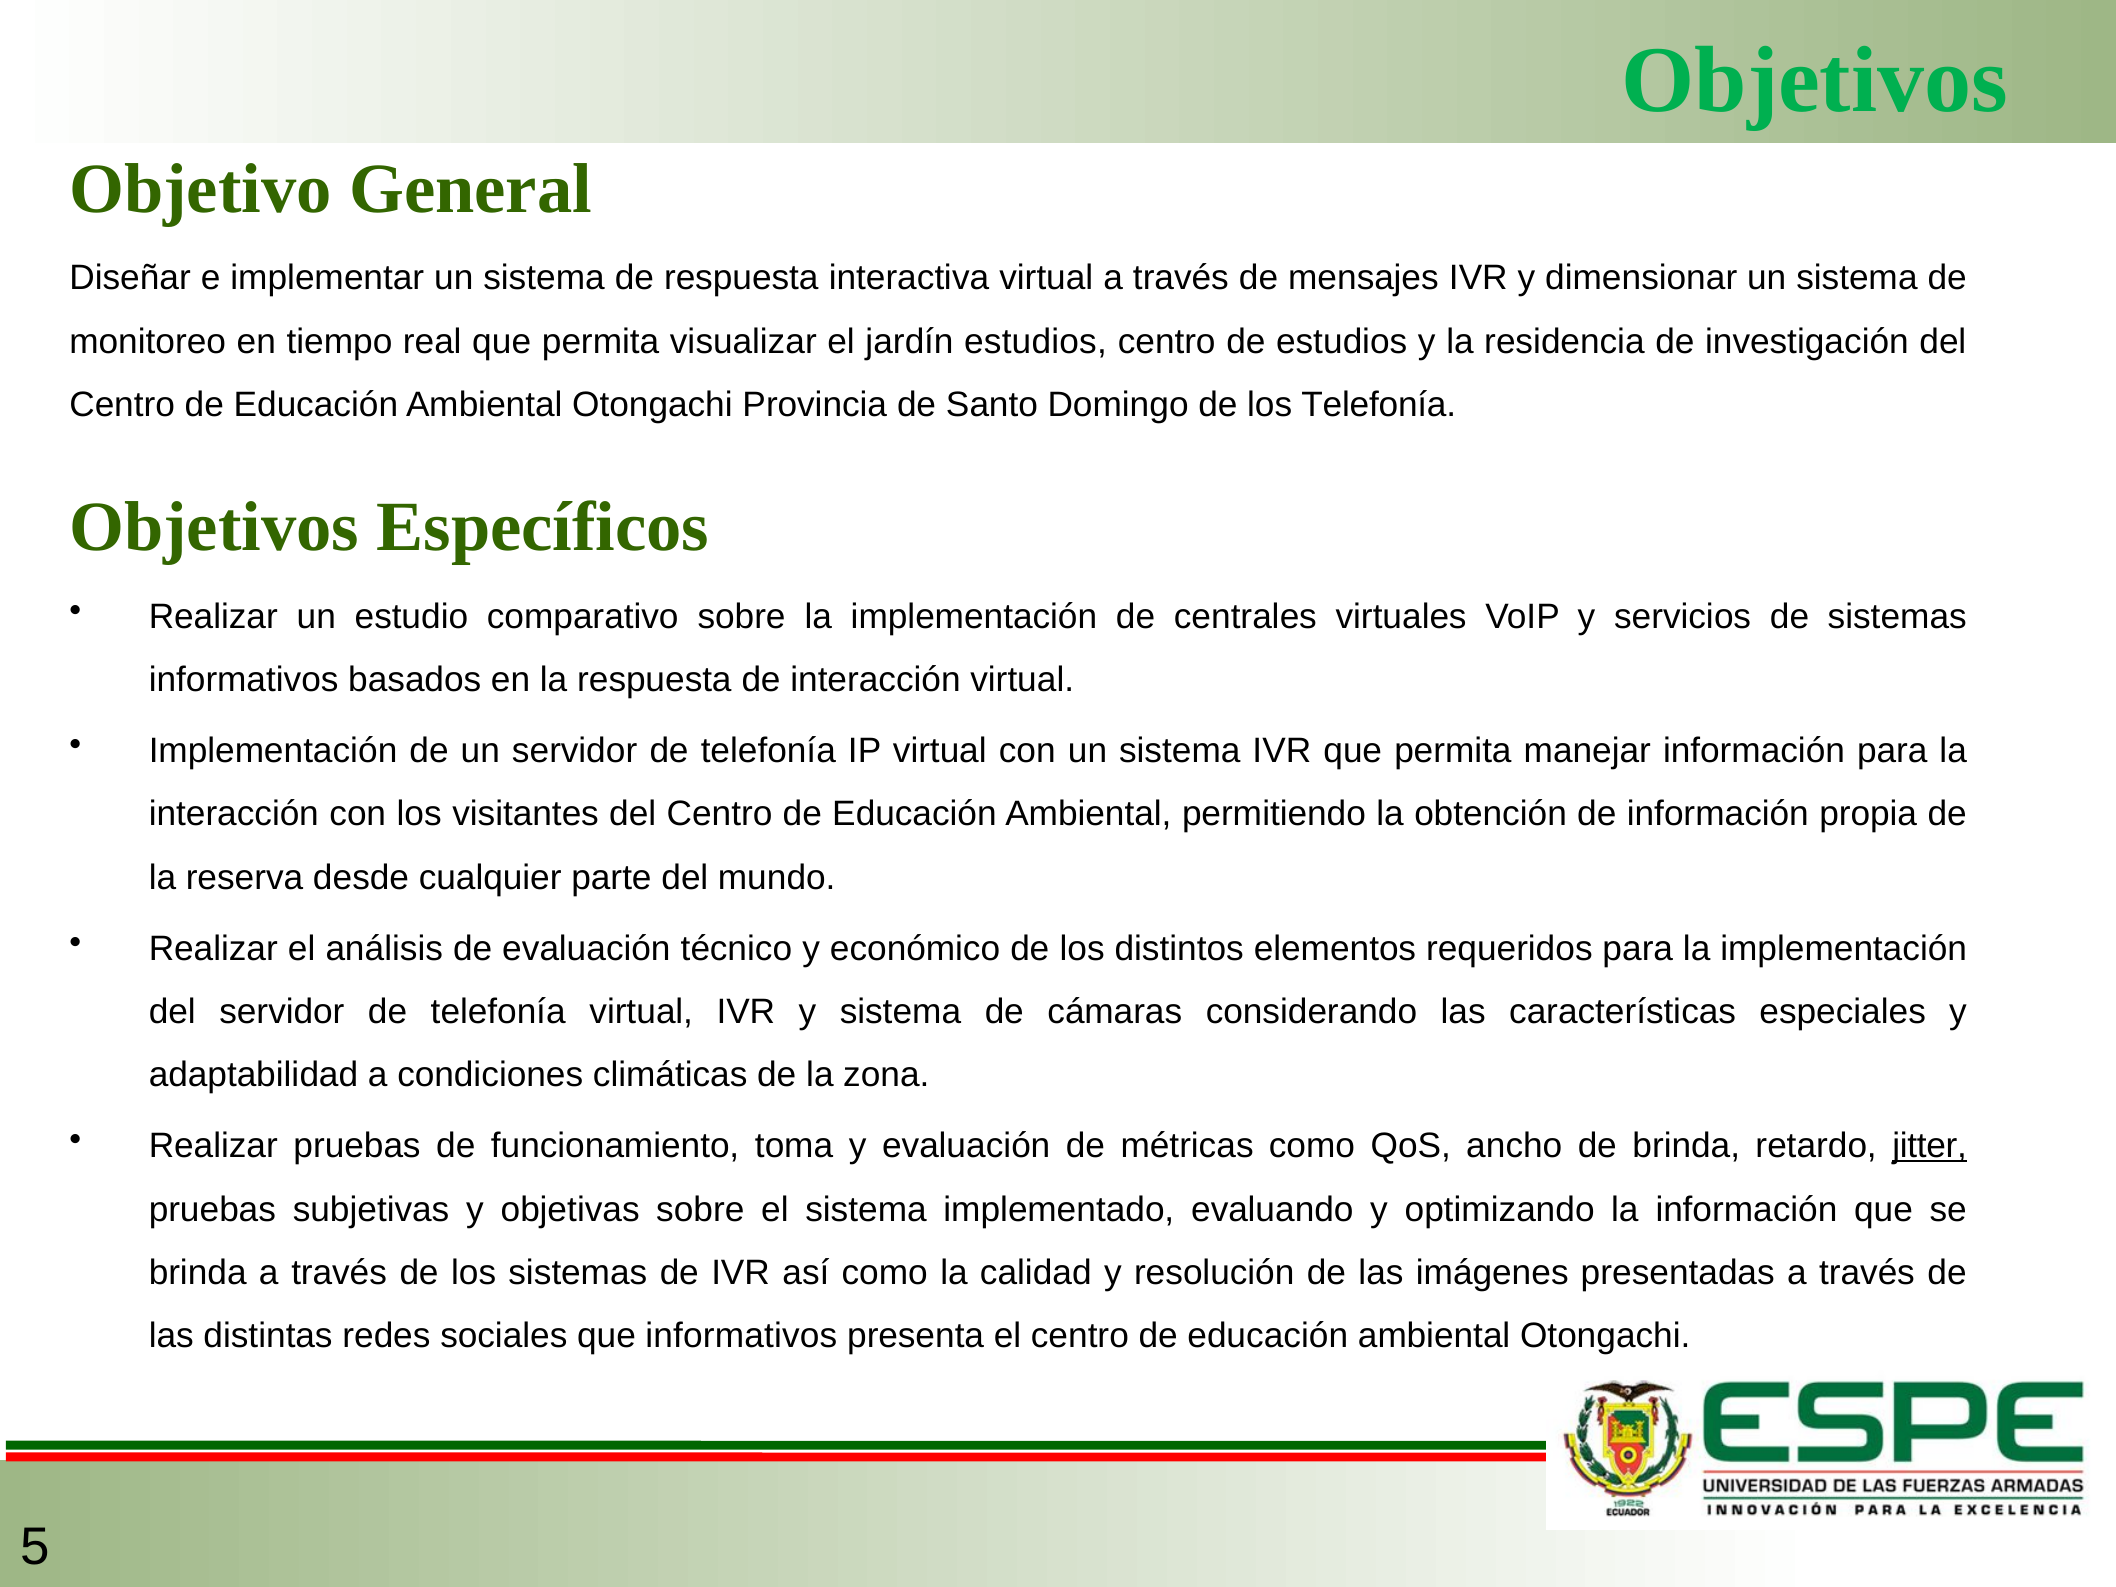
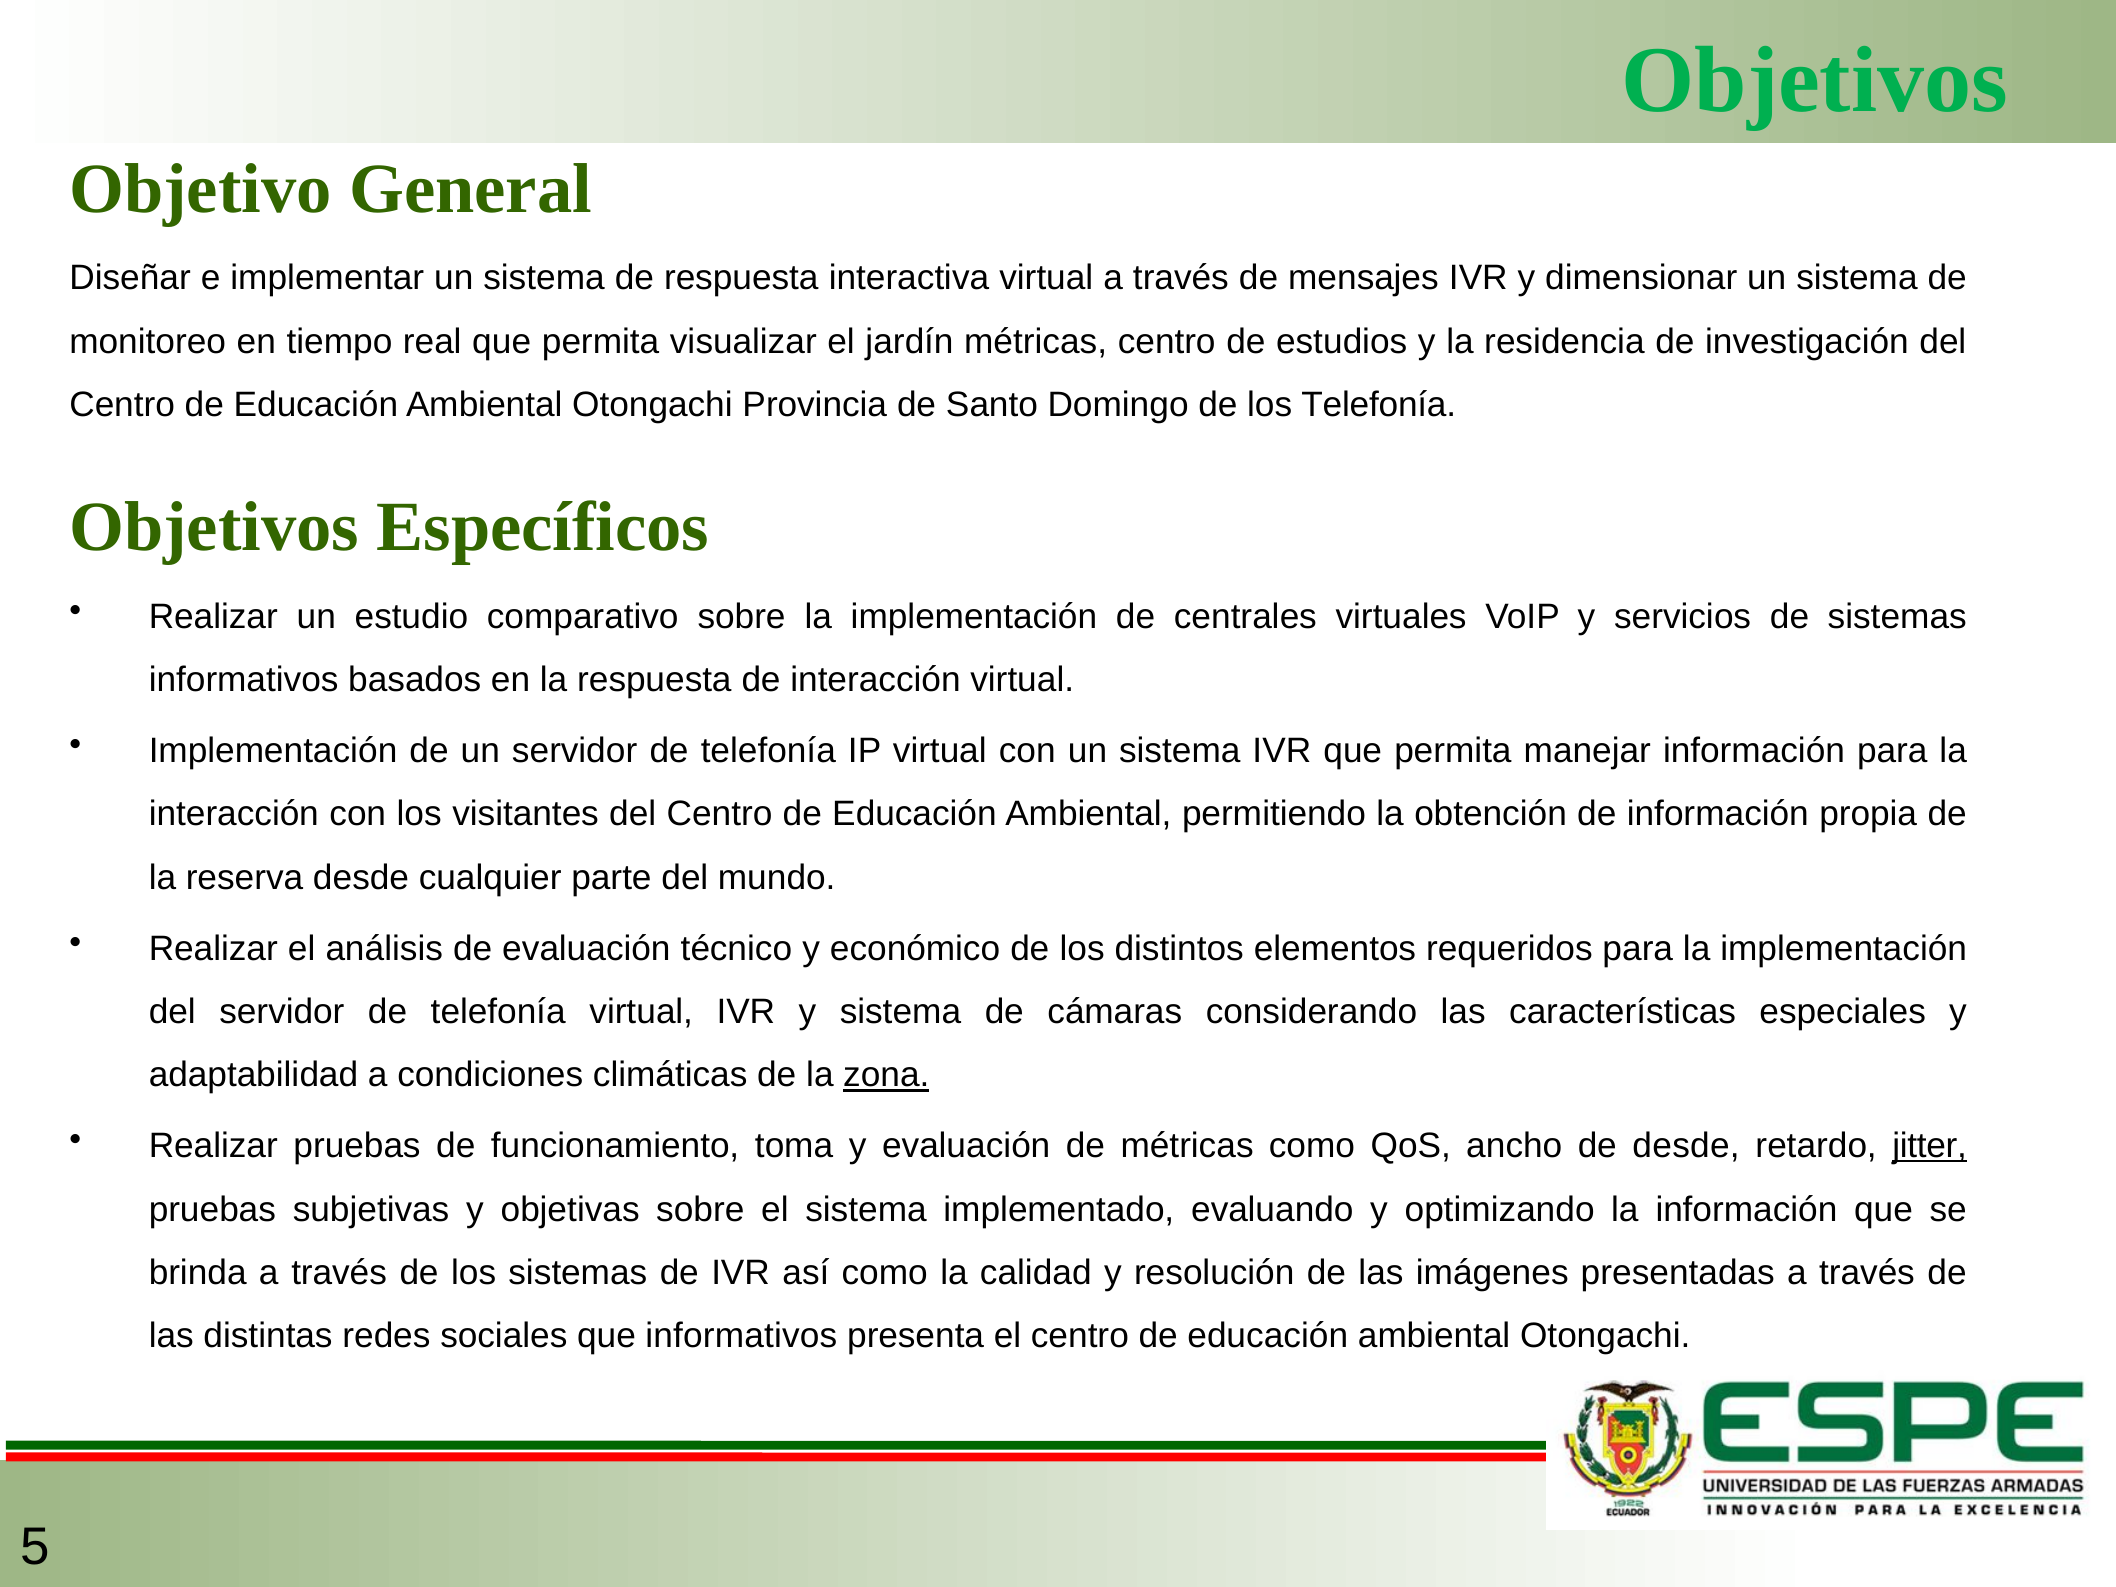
jardín estudios: estudios -> métricas
zona underline: none -> present
de brinda: brinda -> desde
